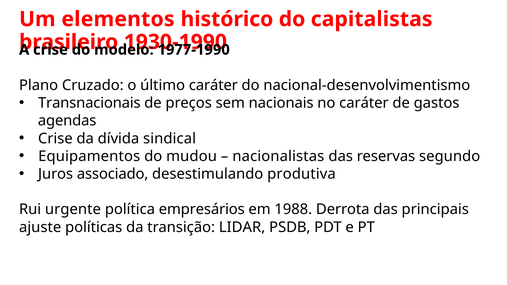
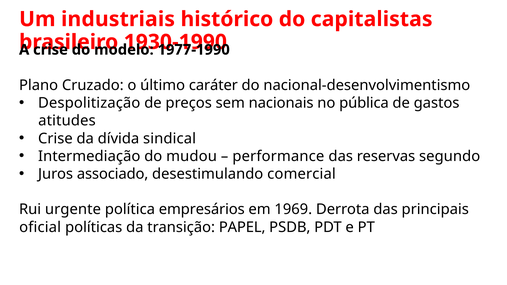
elementos: elementos -> industriais
Transnacionais: Transnacionais -> Despolitização
no caráter: caráter -> pública
agendas: agendas -> atitudes
Equipamentos: Equipamentos -> Intermediação
nacionalistas: nacionalistas -> performance
produtiva: produtiva -> comercial
1988: 1988 -> 1969
ajuste: ajuste -> oficial
LIDAR: LIDAR -> PAPEL
